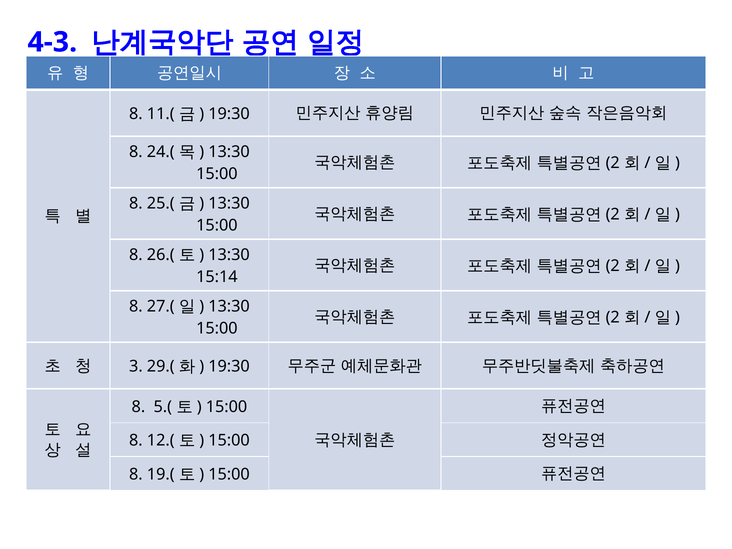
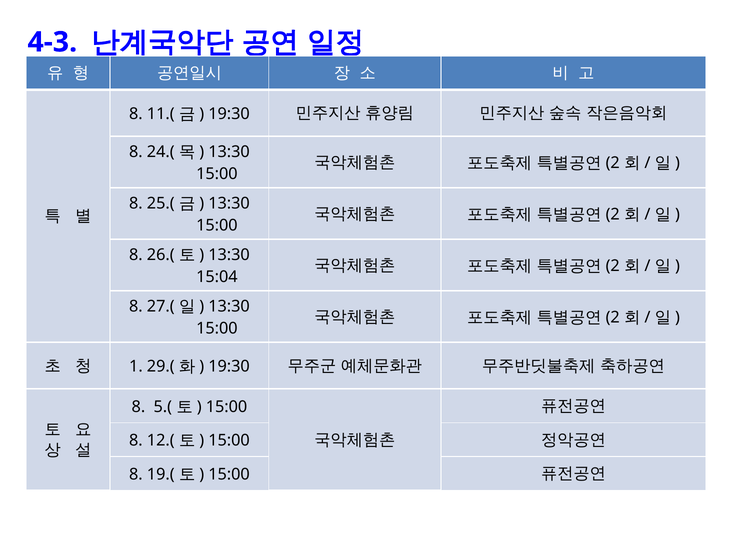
15:14: 15:14 -> 15:04
3: 3 -> 1
